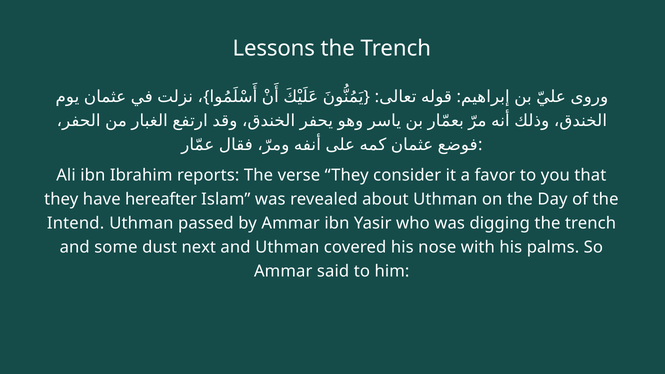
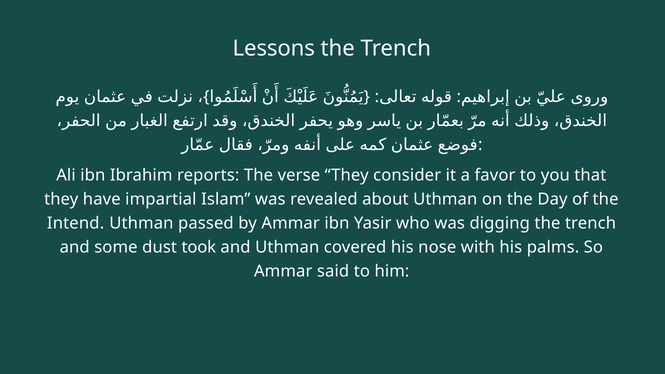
hereafter: hereafter -> impartial
next: next -> took
